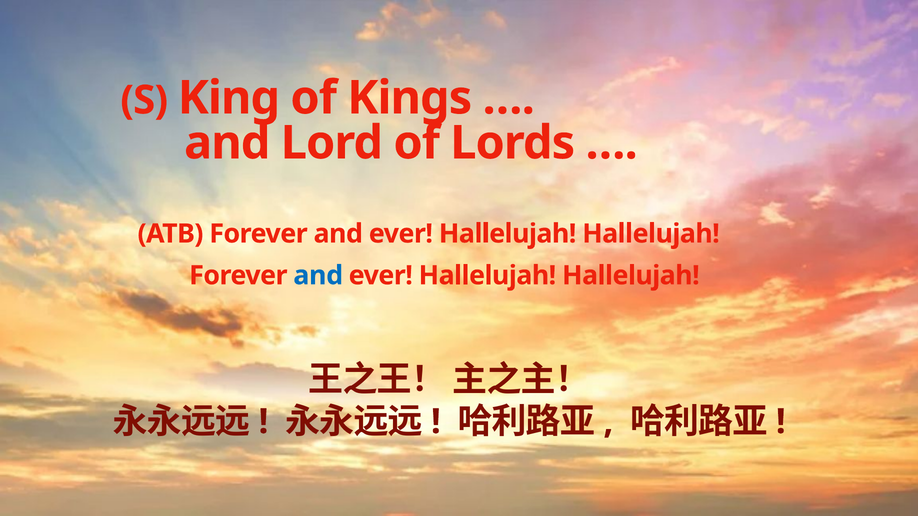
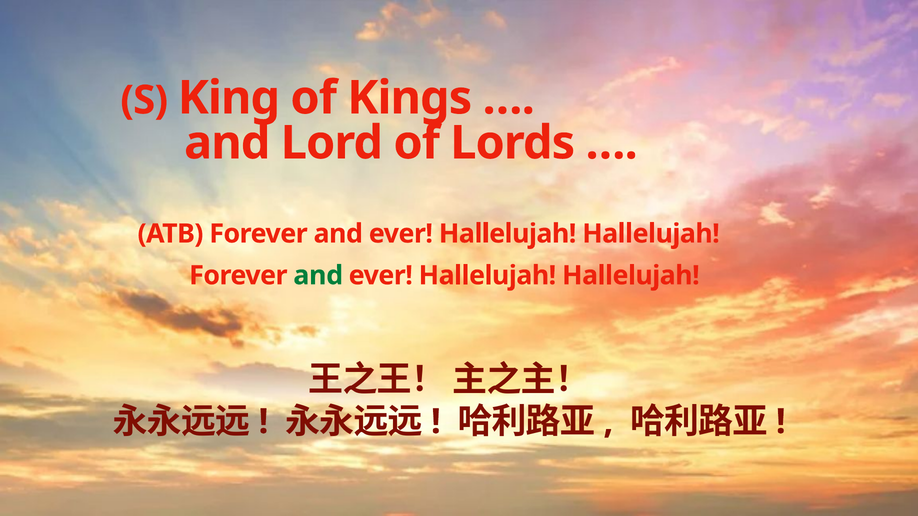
and at (318, 276) colour: blue -> green
